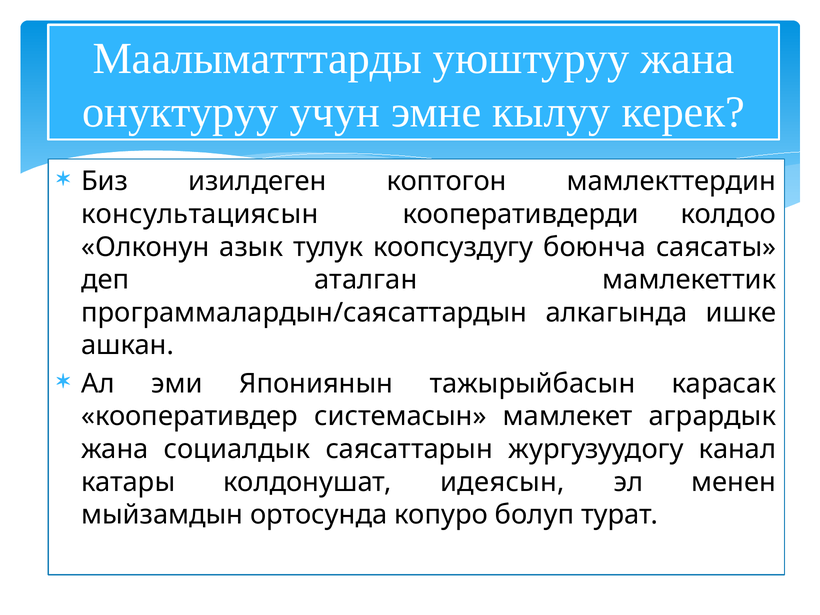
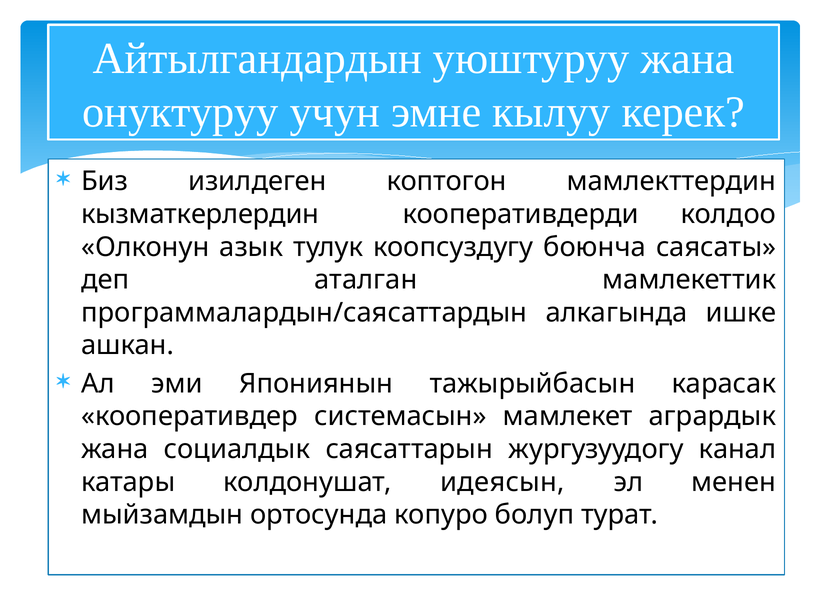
Маалыматттарды: Маалыматттарды -> Айтылгандардын
консультациясын: консультациясын -> кызматкерлердин
